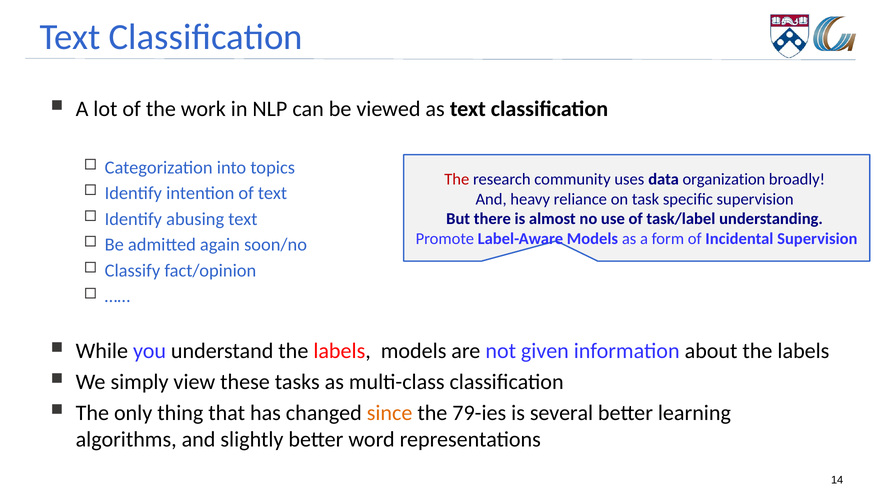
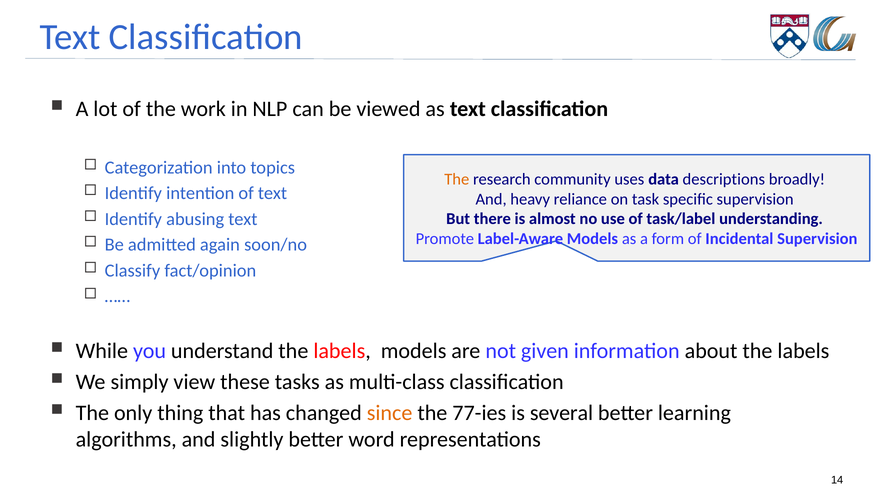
The at (457, 179) colour: red -> orange
organization: organization -> descriptions
79-ies: 79-ies -> 77-ies
